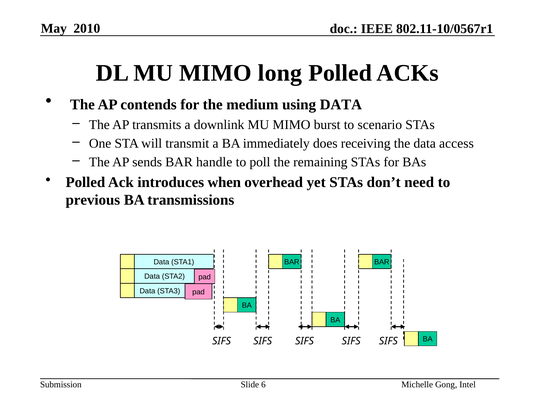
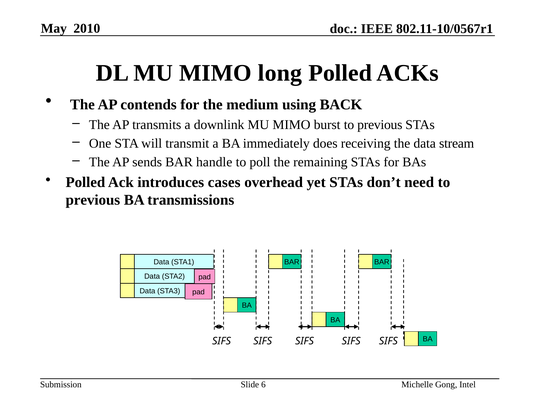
using DATA: DATA -> BACK
burst to scenario: scenario -> previous
access: access -> stream
when: when -> cases
